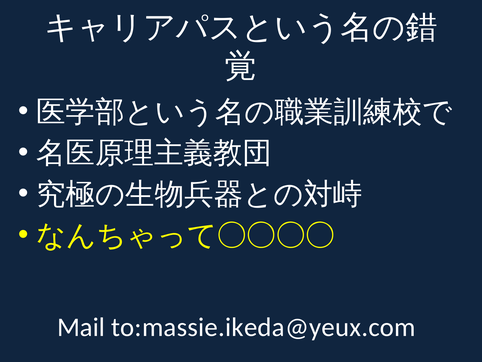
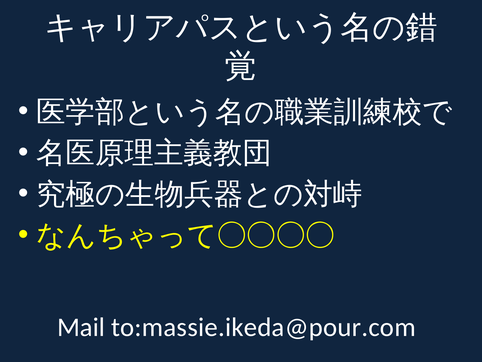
to:massie.ikeda@yeux.com: to:massie.ikeda@yeux.com -> to:massie.ikeda@pour.com
